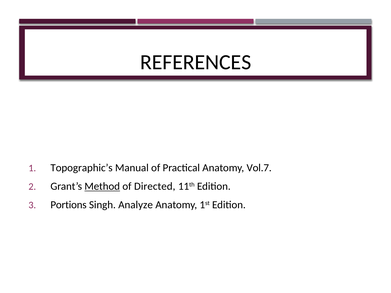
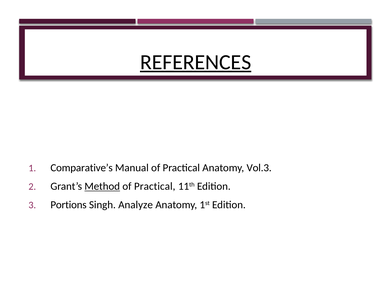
REFERENCES underline: none -> present
Topographic’s: Topographic’s -> Comparative’s
Vol.7: Vol.7 -> Vol.3
Directed at (155, 186): Directed -> Practical
